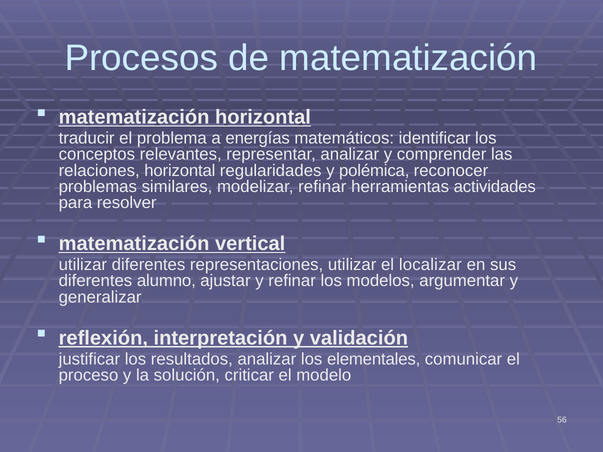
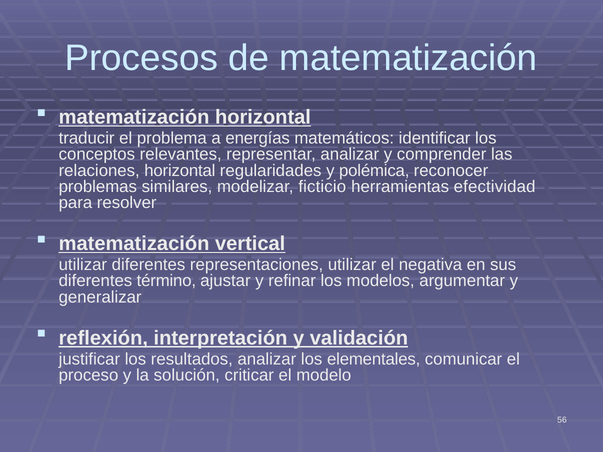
modelizar refinar: refinar -> ficticio
actividades: actividades -> efectividad
localizar: localizar -> negativa
alumno: alumno -> término
